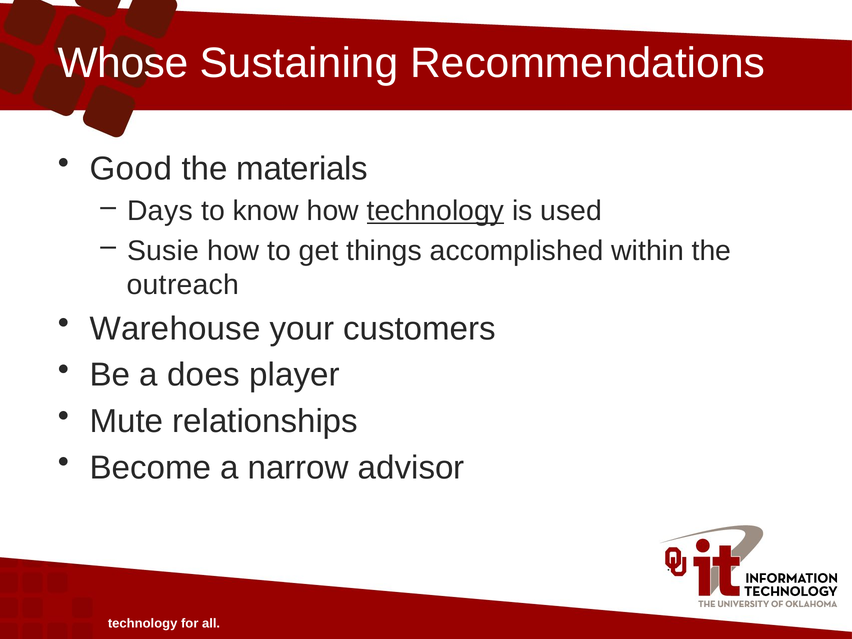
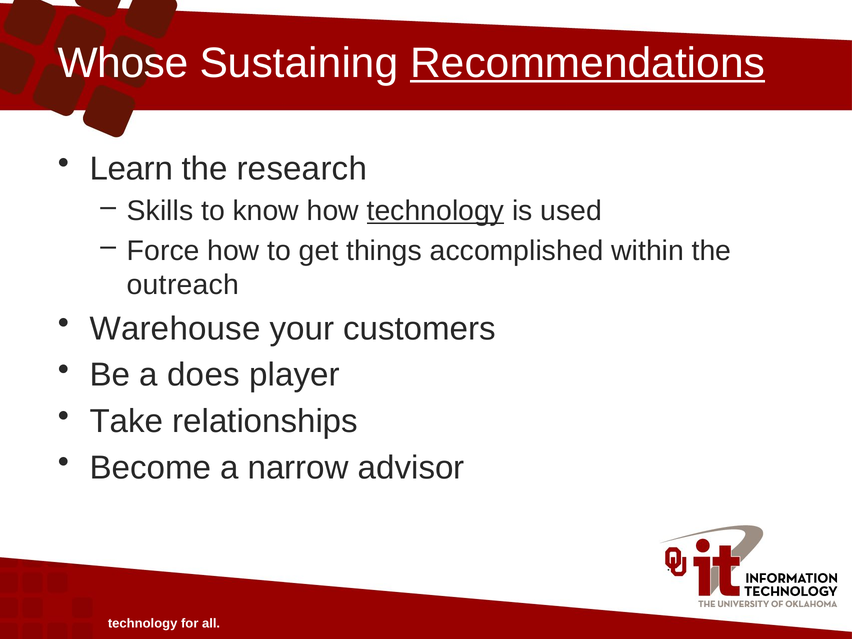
Recommendations underline: none -> present
Good: Good -> Learn
materials: materials -> research
Days: Days -> Skills
Susie: Susie -> Force
Mute: Mute -> Take
